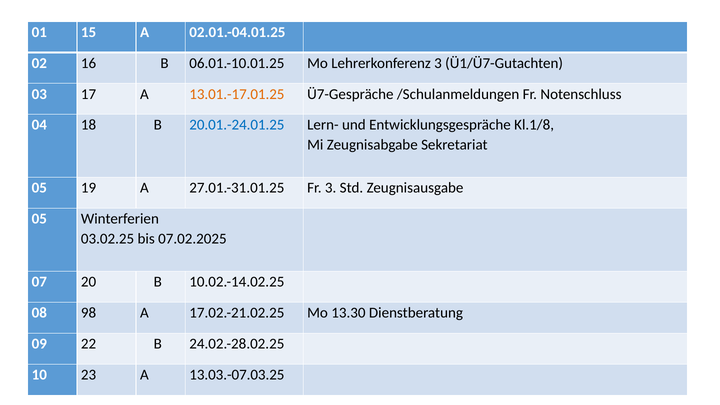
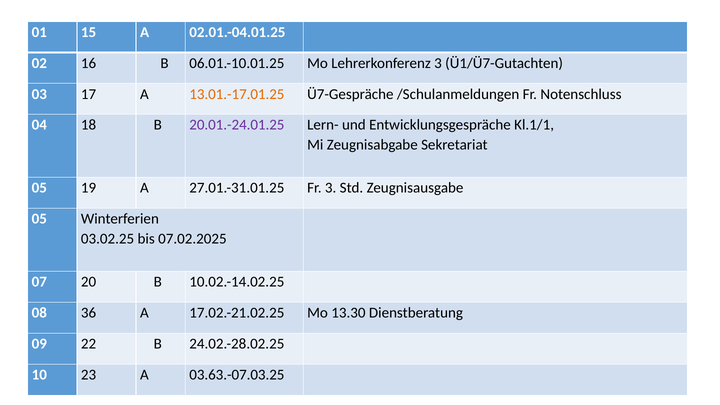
20.01.-24.01.25 colour: blue -> purple
Kl.1/8: Kl.1/8 -> Kl.1/1
98: 98 -> 36
13.03.-07.03.25: 13.03.-07.03.25 -> 03.63.-07.03.25
